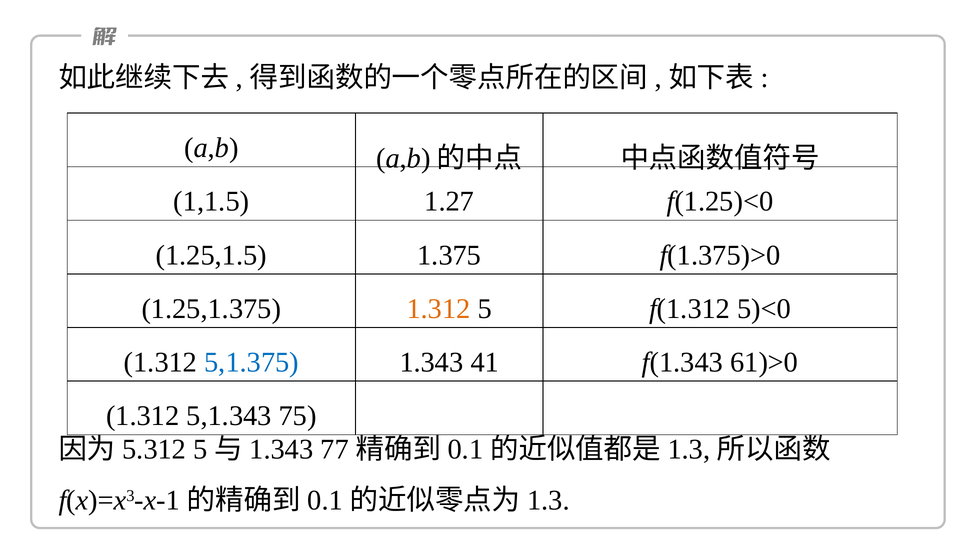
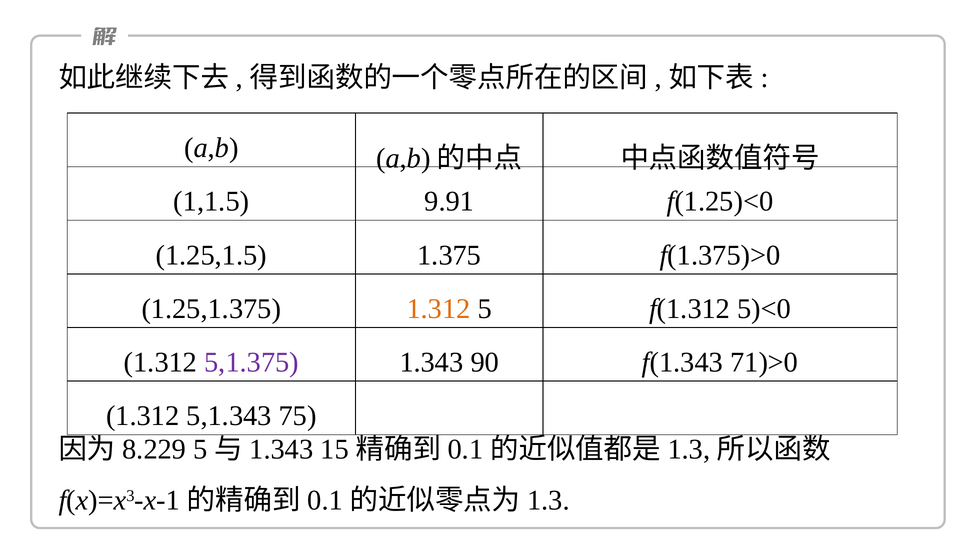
1.27: 1.27 -> 9.91
5,1.375 colour: blue -> purple
41: 41 -> 90
61)>0: 61)>0 -> 71)>0
5.312: 5.312 -> 8.229
77: 77 -> 15
